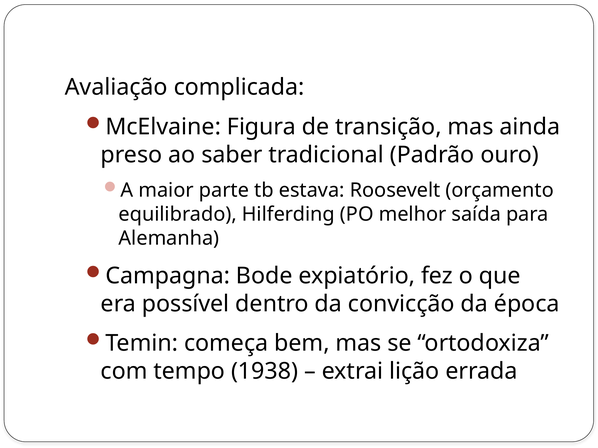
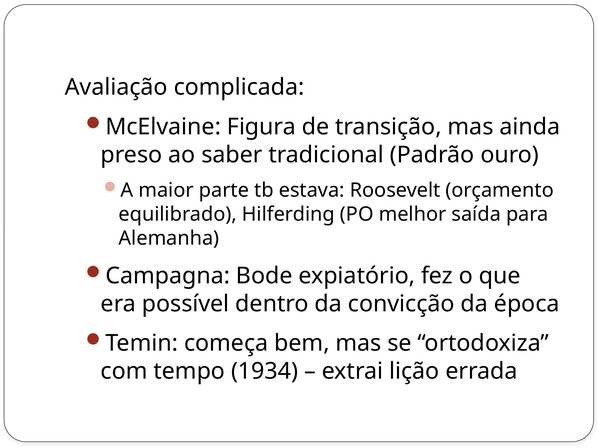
1938: 1938 -> 1934
